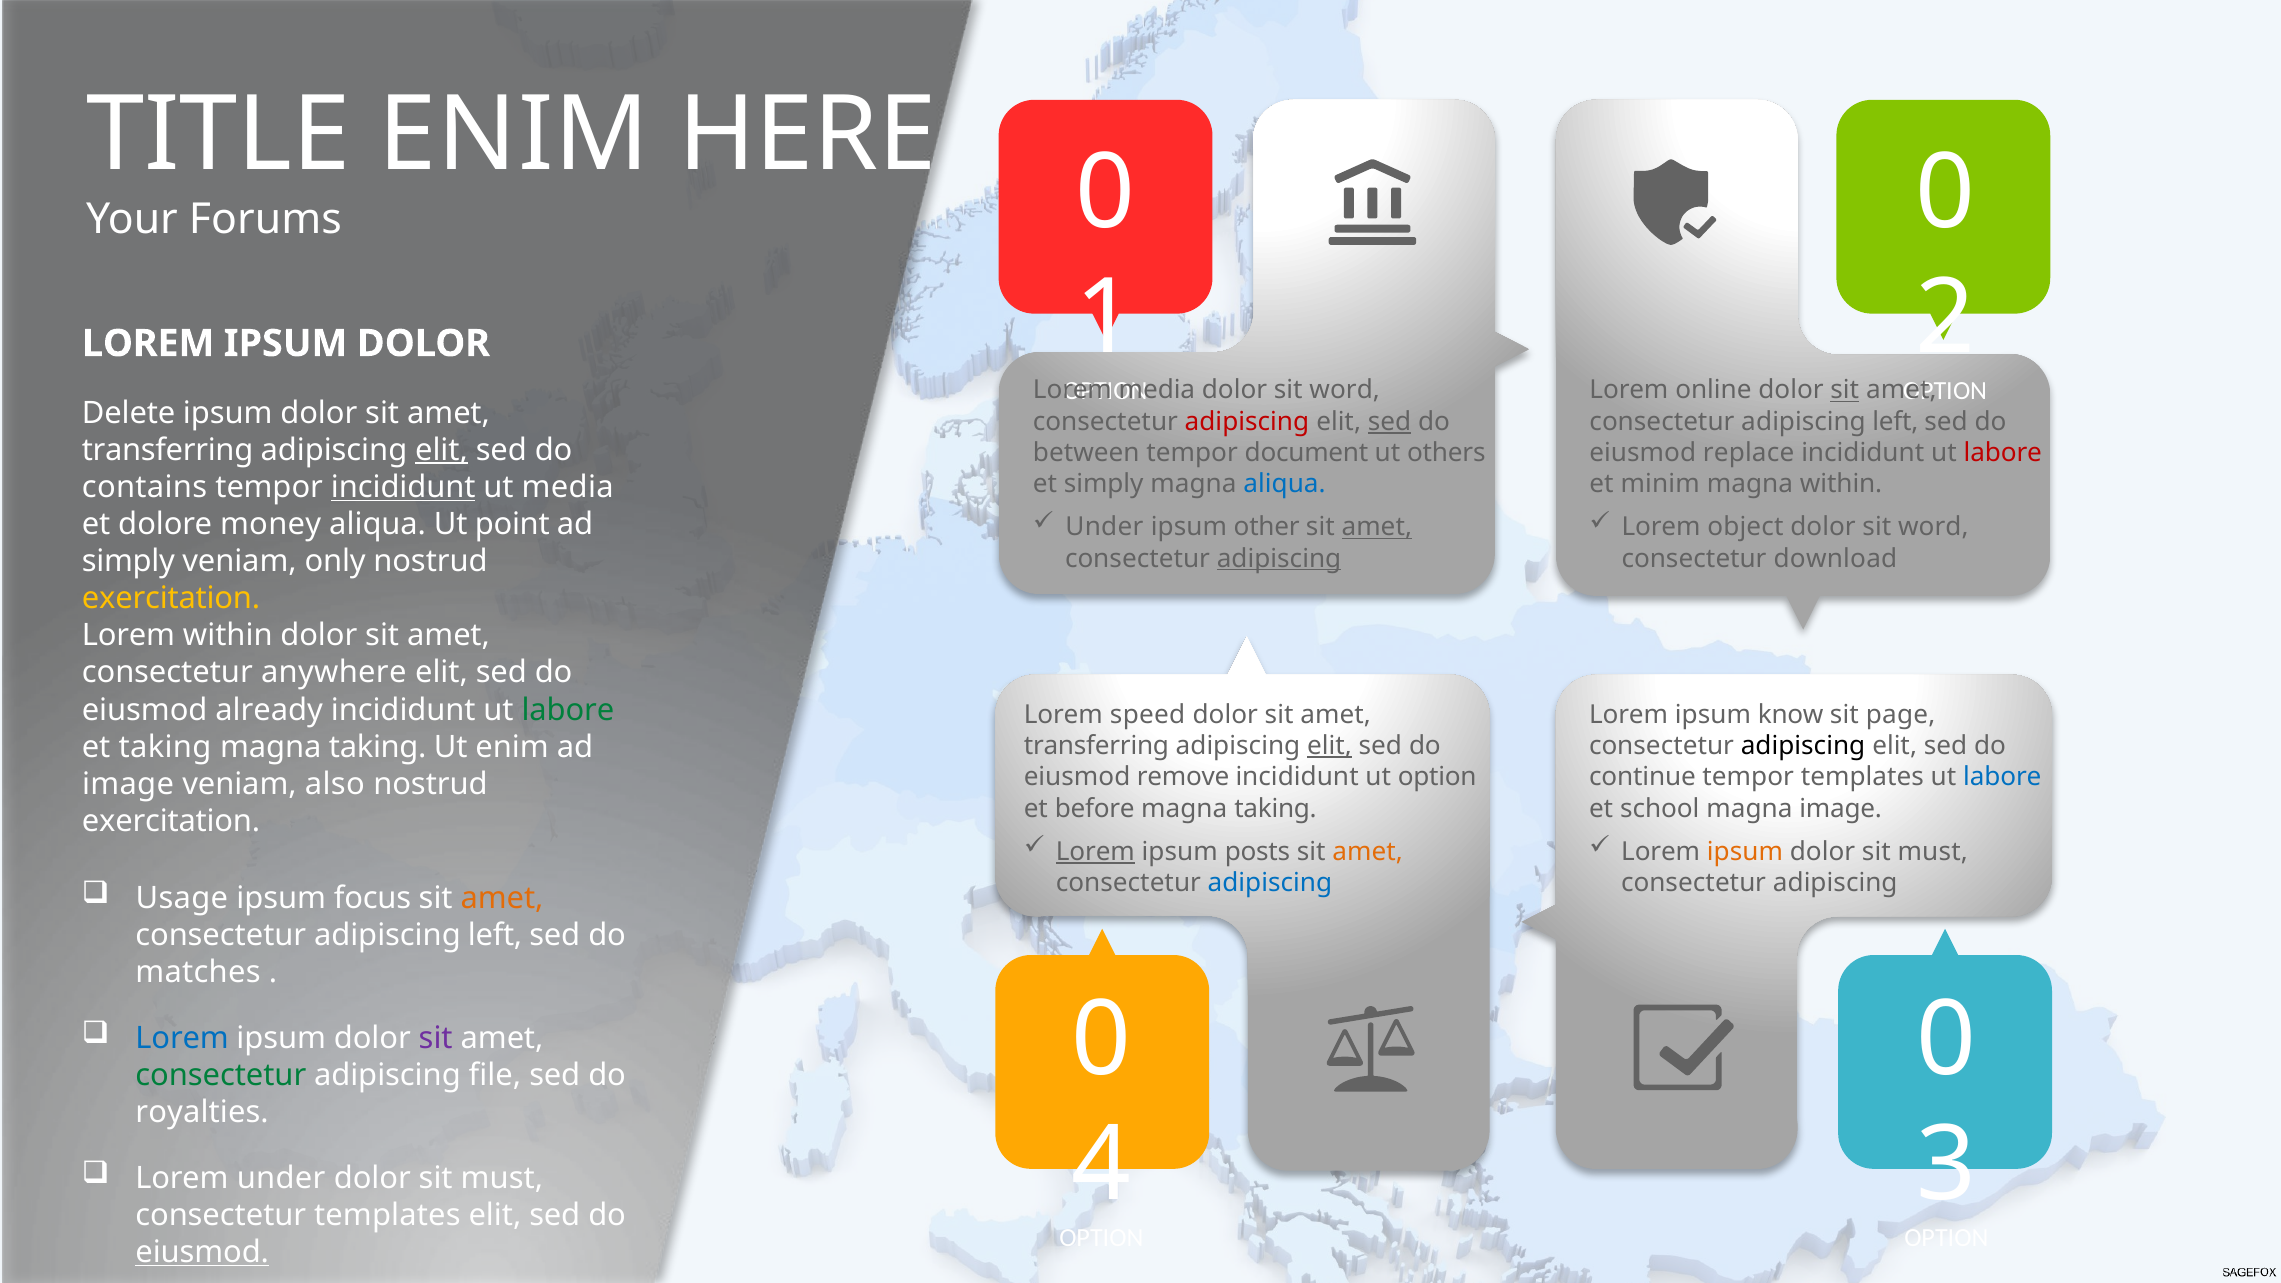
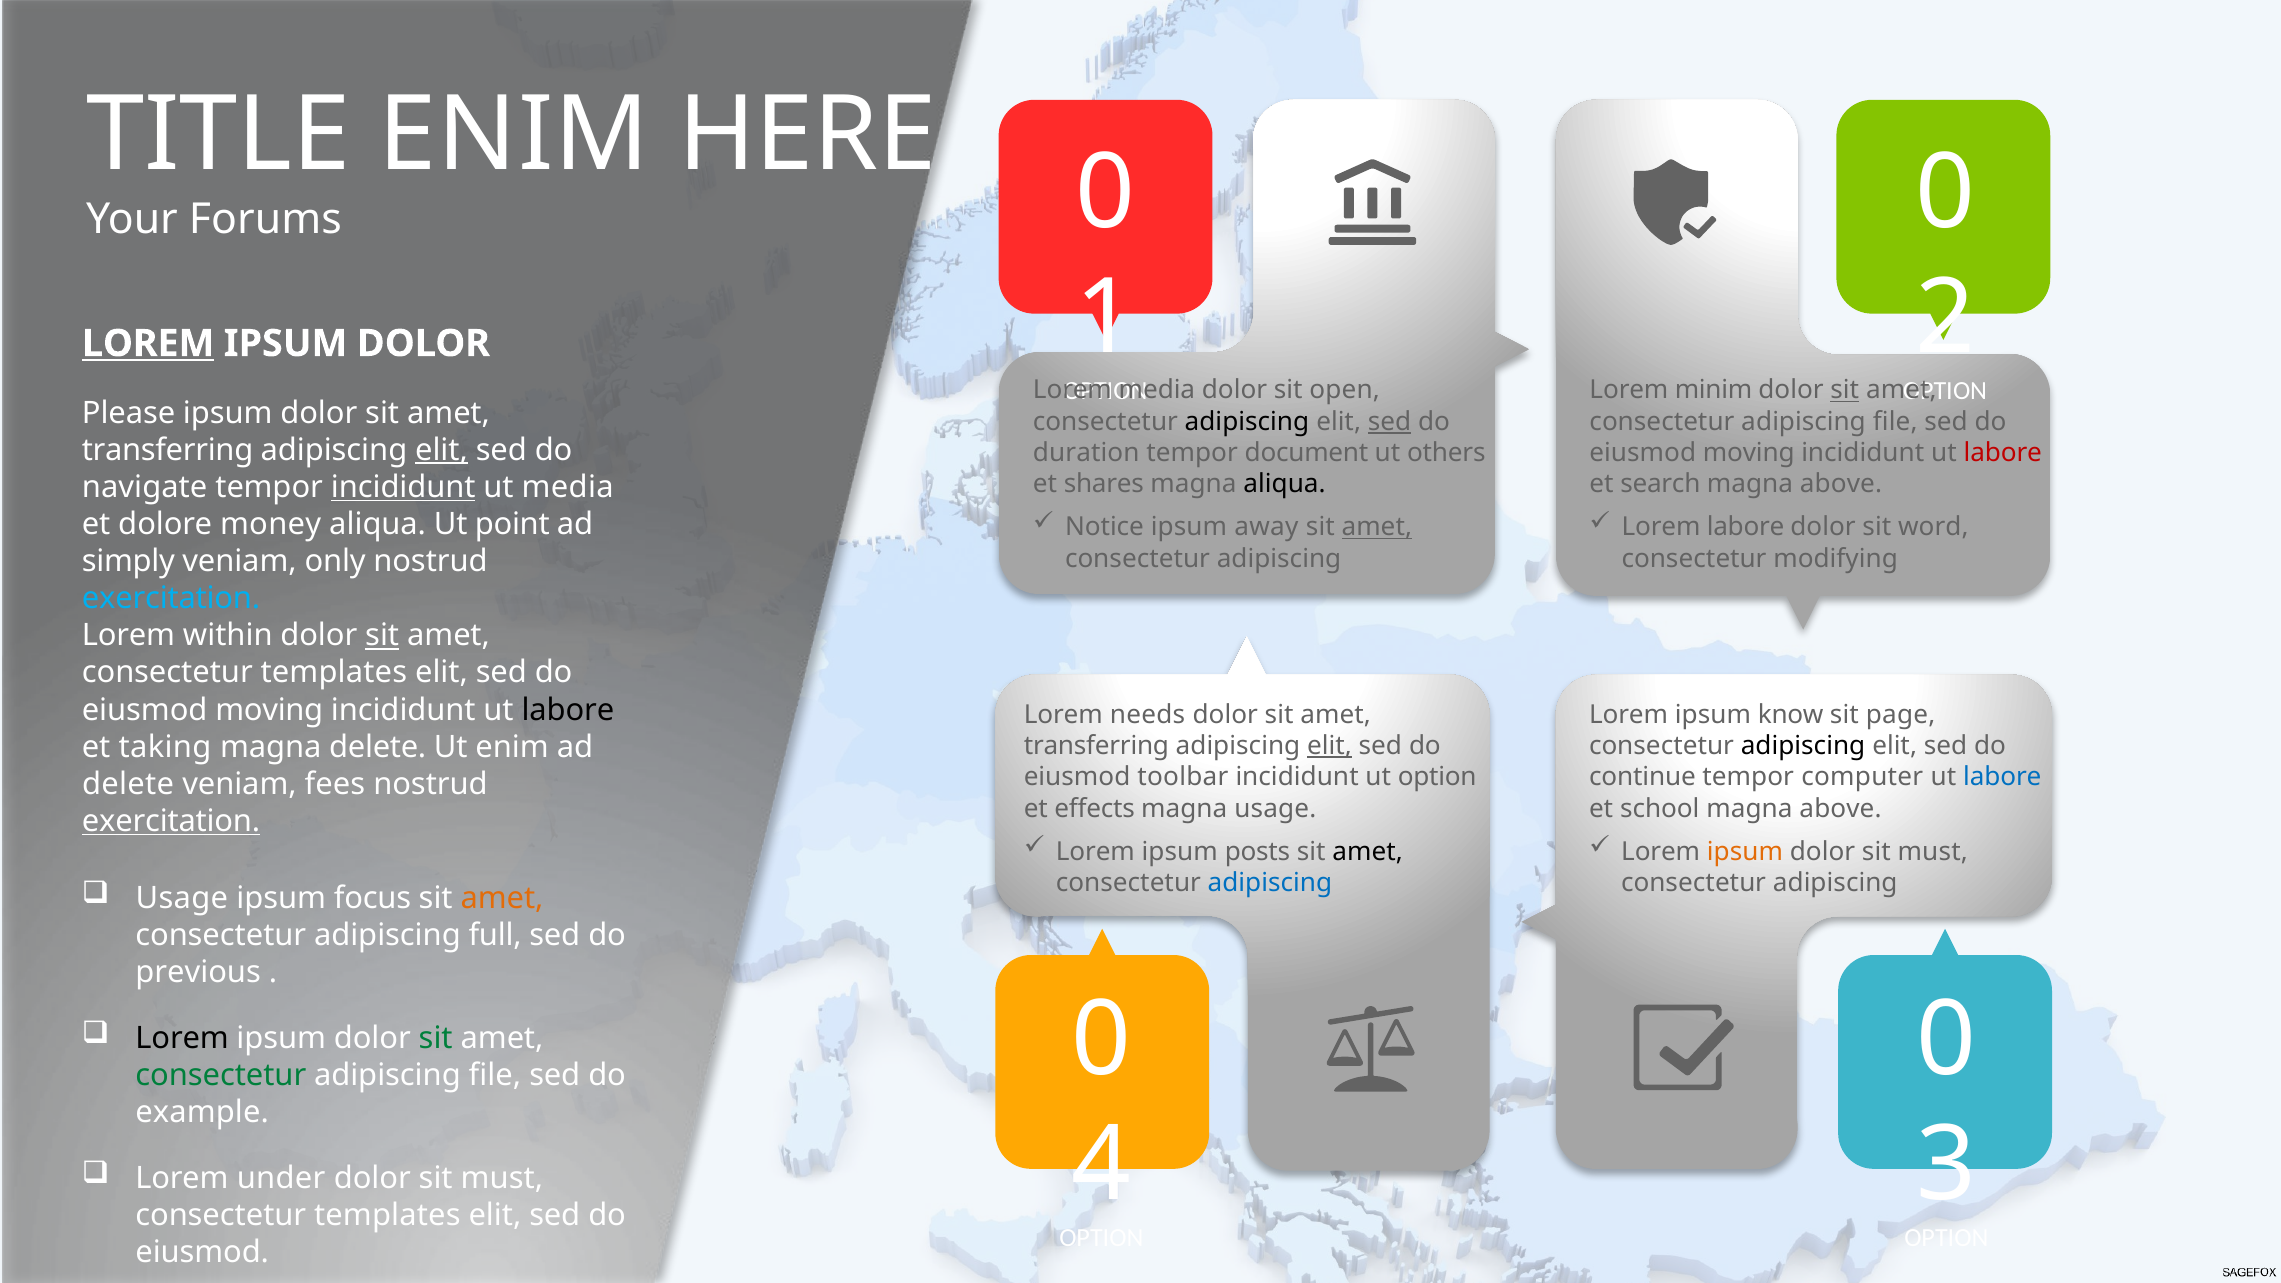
LOREM at (148, 344) underline: none -> present
word at (1345, 390): word -> open
online: online -> minim
Delete: Delete -> Please
adipiscing at (1247, 422) colour: red -> black
left at (1895, 422): left -> file
between: between -> duration
replace at (1749, 453): replace -> moving
et simply: simply -> shares
aliqua at (1285, 484) colour: blue -> black
minim: minim -> search
within at (1841, 484): within -> above
contains: contains -> navigate
Under at (1104, 527): Under -> Notice
other: other -> away
Lorem object: object -> labore
adipiscing at (1279, 558) underline: present -> none
download: download -> modifying
exercitation at (171, 599) colour: yellow -> light blue
sit at (382, 636) underline: none -> present
anywhere at (334, 673): anywhere -> templates
already at (269, 710): already -> moving
labore at (568, 710) colour: green -> black
speed: speed -> needs
taking at (378, 747): taking -> delete
remove: remove -> toolbar
tempor templates: templates -> computer
image at (128, 784): image -> delete
also: also -> fees
before: before -> effects
taking at (1276, 809): taking -> usage
image at (1841, 809): image -> above
exercitation at (171, 821) underline: none -> present
Lorem at (1095, 852) underline: present -> none
amet at (1368, 852) colour: orange -> black
left at (495, 935): left -> full
matches: matches -> previous
Lorem at (182, 1038) colour: blue -> black
sit at (436, 1038) colour: purple -> green
royalties: royalties -> example
eiusmod at (202, 1252) underline: present -> none
